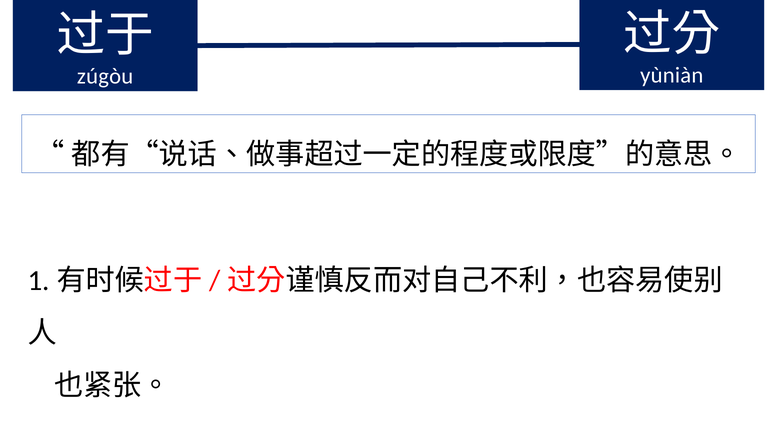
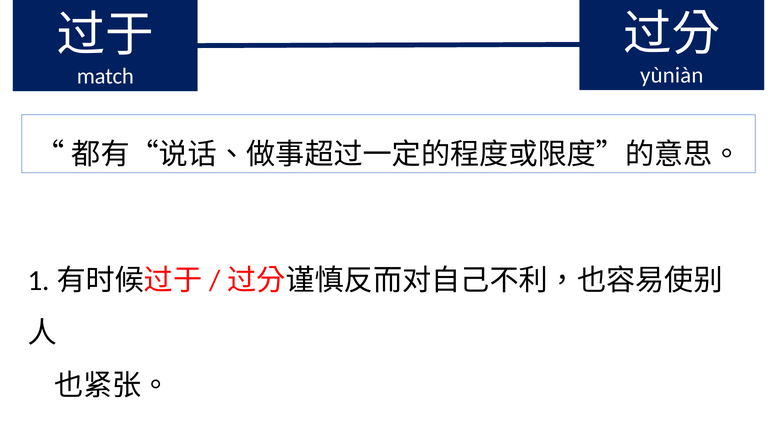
zúgòu: zúgòu -> match
